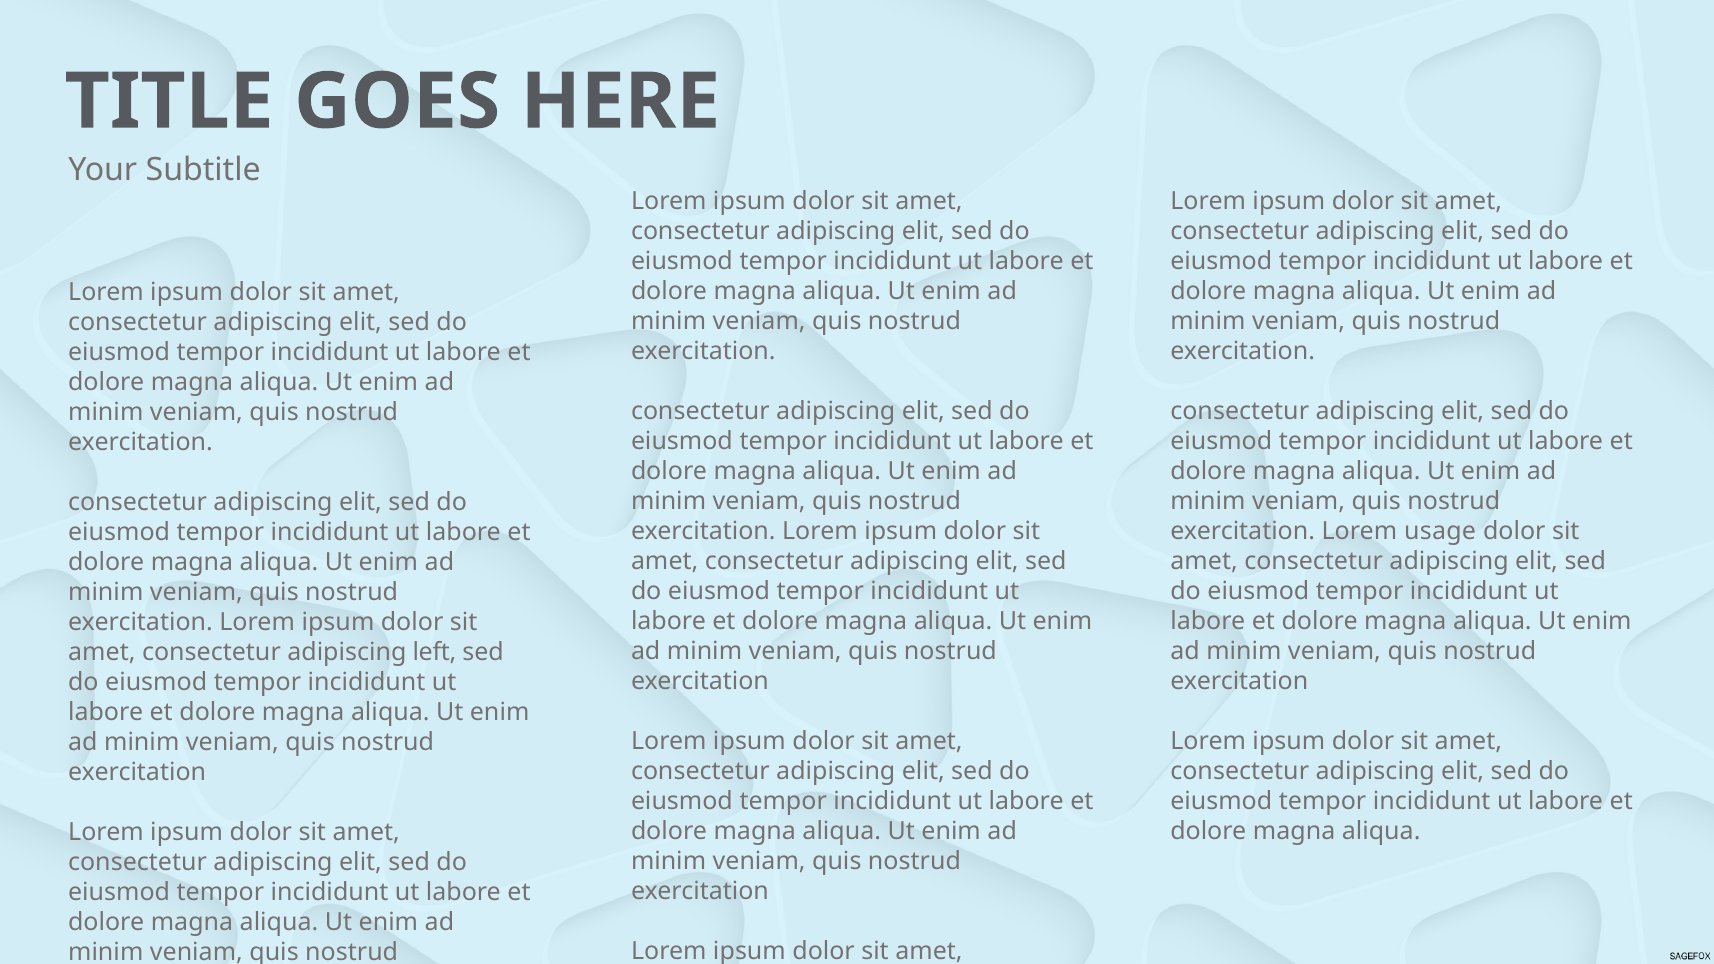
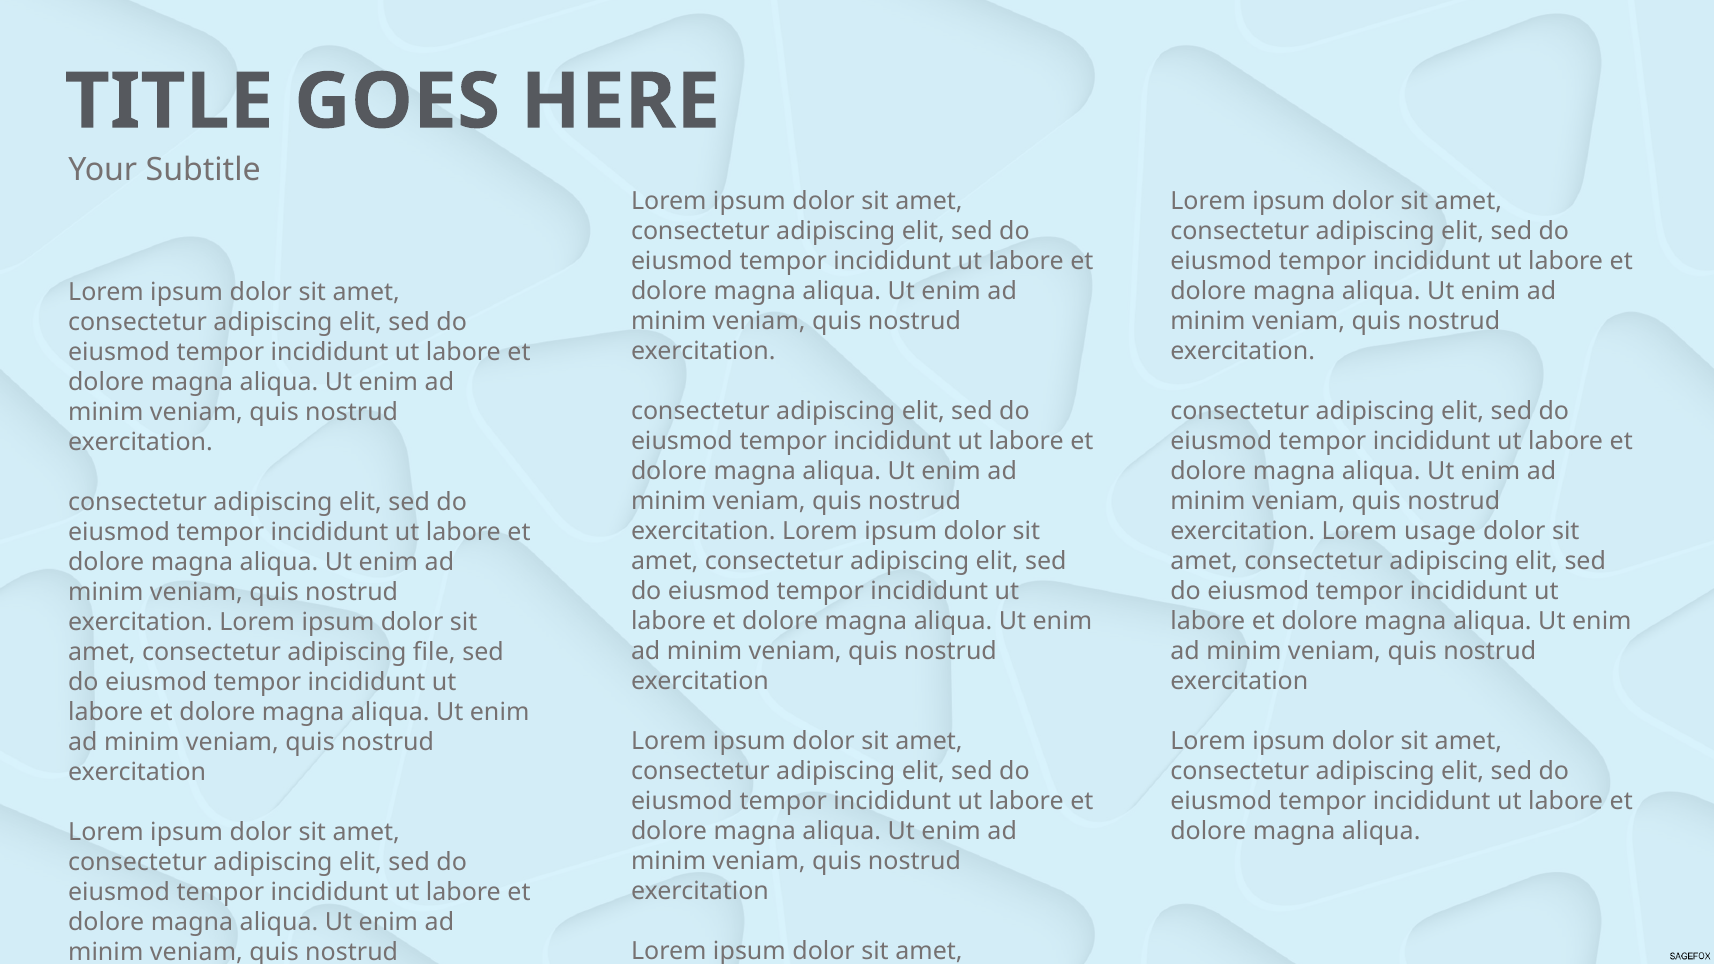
left: left -> file
